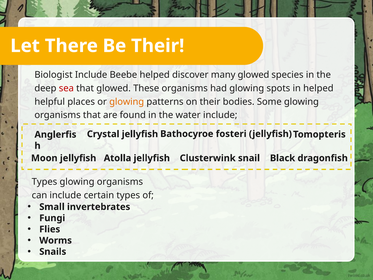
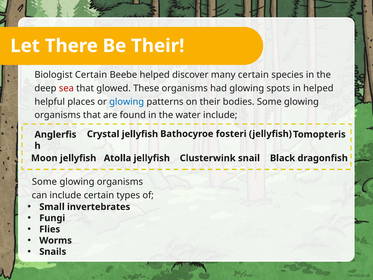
Biologist Include: Include -> Certain
many glowed: glowed -> certain
glowing at (127, 102) colour: orange -> blue
Types at (44, 182): Types -> Some
